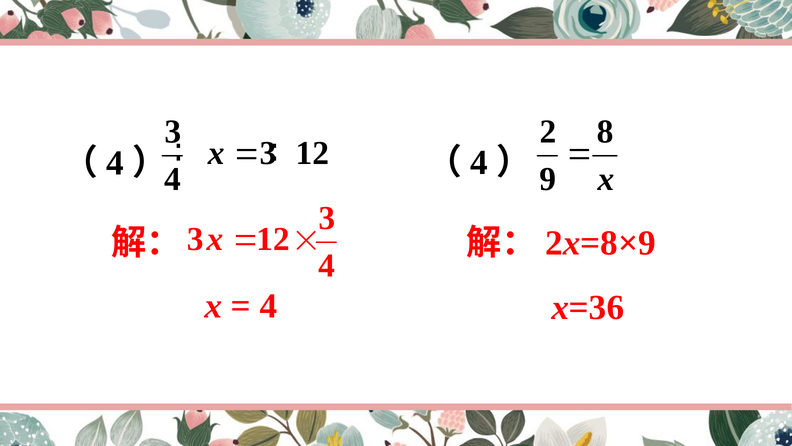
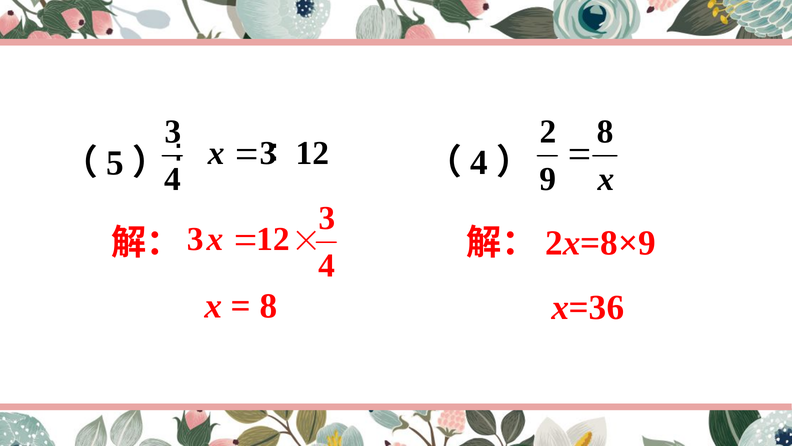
4 at (115, 163): 4 -> 5
4 at (268, 306): 4 -> 8
